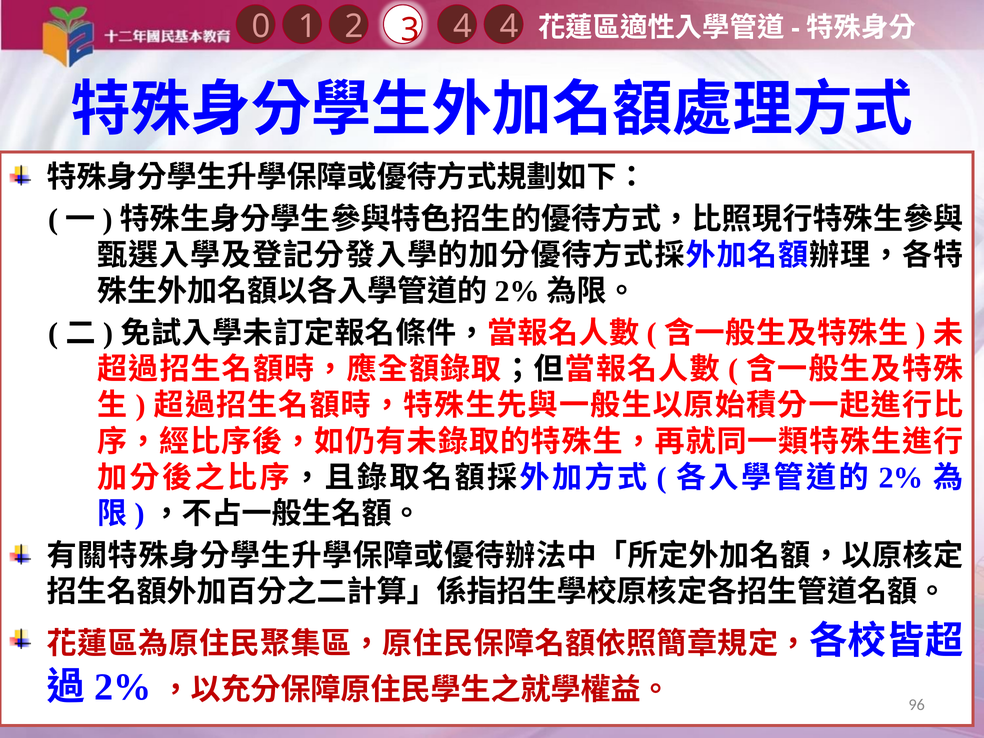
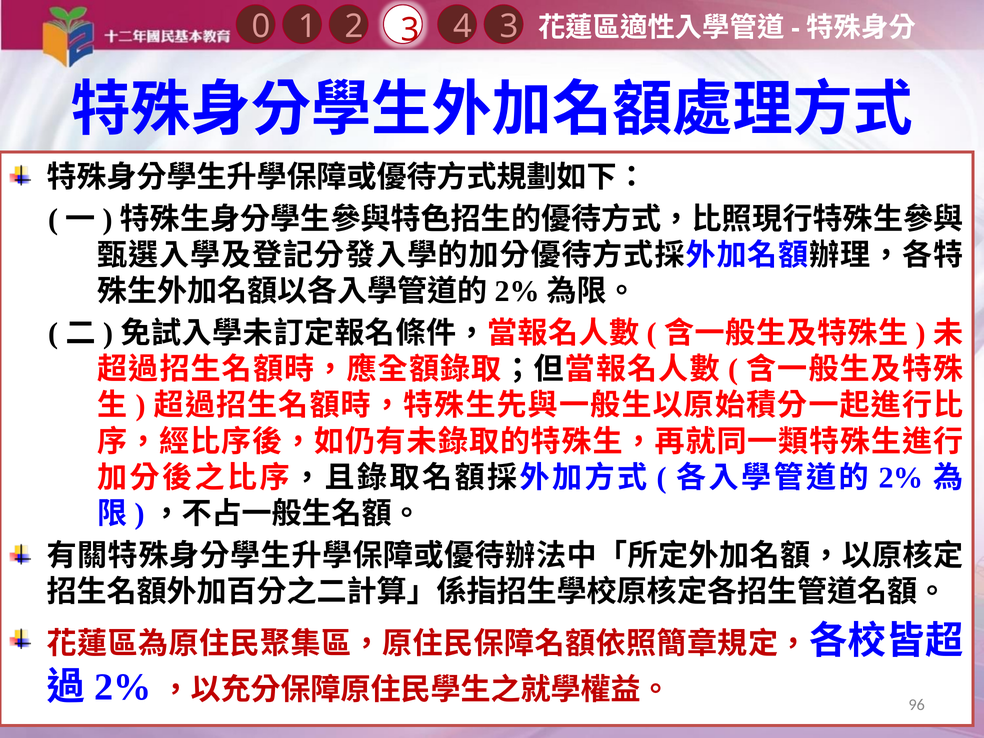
4 4: 4 -> 3
